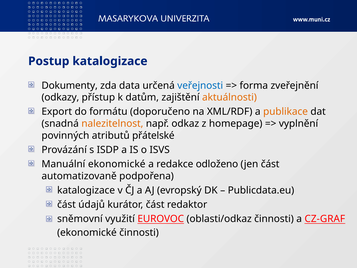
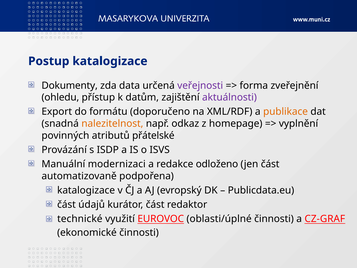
veřejnosti colour: blue -> purple
odkazy: odkazy -> ohledu
aktuálnosti colour: orange -> purple
Manuální ekonomické: ekonomické -> modernizaci
sněmovní: sněmovní -> technické
oblasti/odkaz: oblasti/odkaz -> oblasti/úplné
